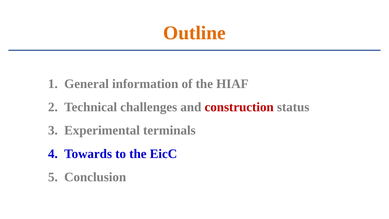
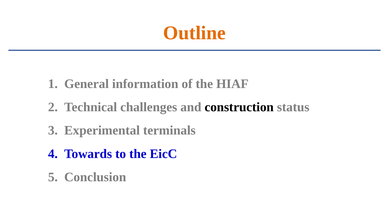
construction colour: red -> black
